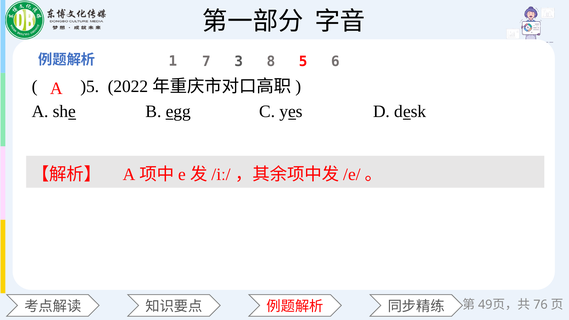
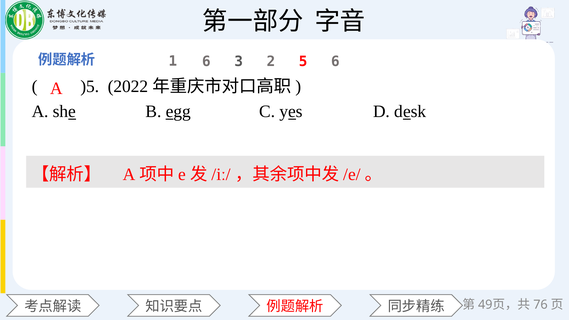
1 7: 7 -> 6
8: 8 -> 2
